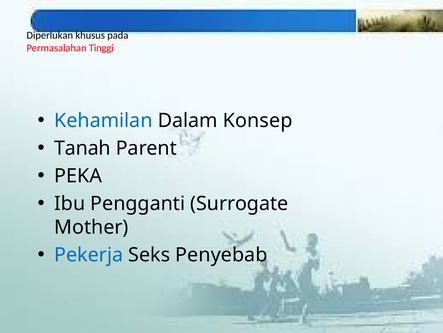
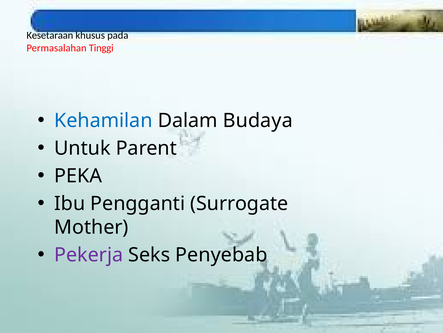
Diperlukan: Diperlukan -> Kesetaraan
Konsep: Konsep -> Budaya
Tanah: Tanah -> Untuk
Pekerja colour: blue -> purple
